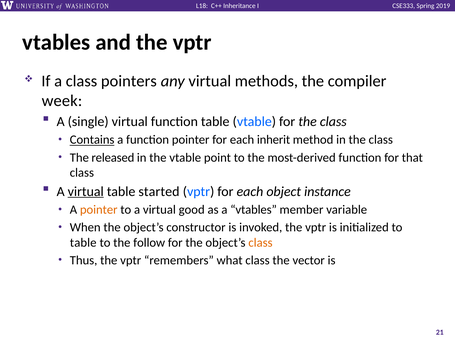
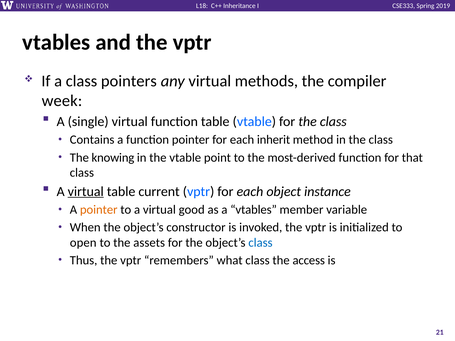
Contains underline: present -> none
released: released -> knowing
started: started -> current
table at (83, 243): table -> open
follow: follow -> assets
class at (260, 243) colour: orange -> blue
vector: vector -> access
